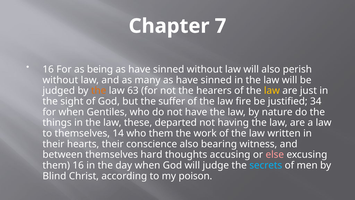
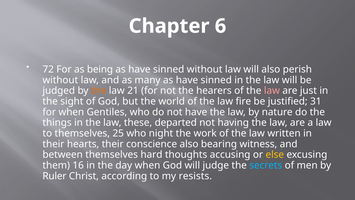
7: 7 -> 6
16 at (48, 69): 16 -> 72
63: 63 -> 21
law at (272, 91) colour: yellow -> pink
suffer: suffer -> world
34: 34 -> 31
14: 14 -> 25
who them: them -> night
else colour: pink -> yellow
Blind: Blind -> Ruler
poison: poison -> resists
